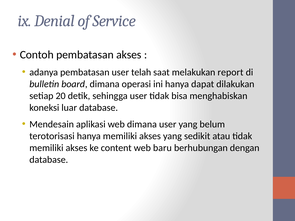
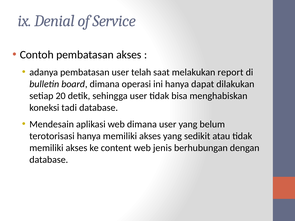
luar: luar -> tadi
baru: baru -> jenis
